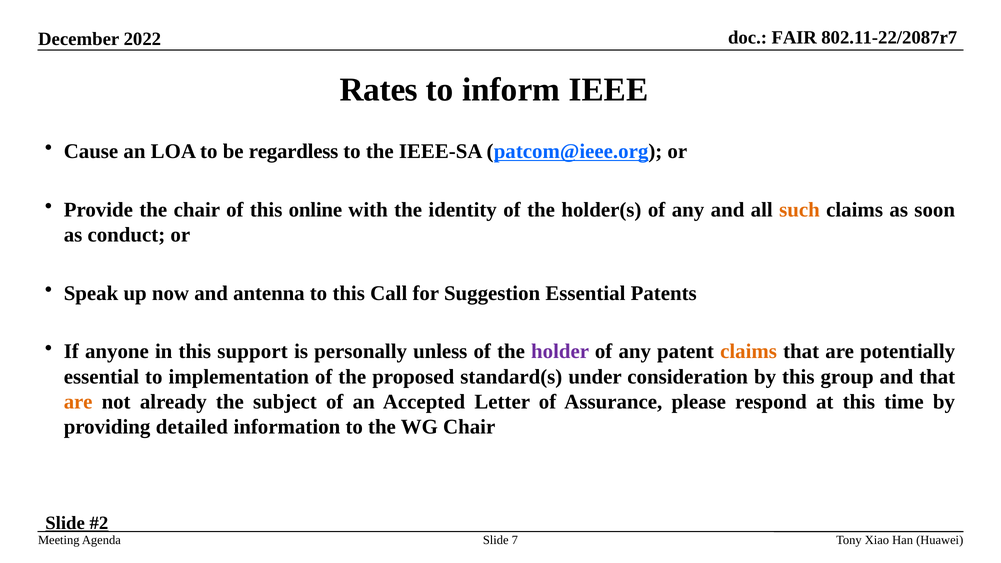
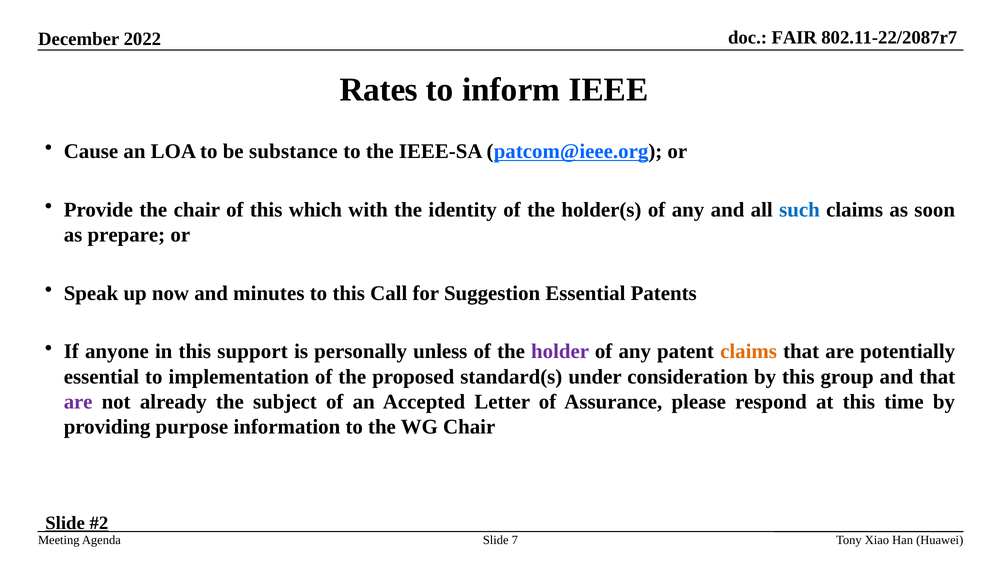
regardless: regardless -> substance
online: online -> which
such colour: orange -> blue
conduct: conduct -> prepare
antenna: antenna -> minutes
are at (78, 402) colour: orange -> purple
detailed: detailed -> purpose
